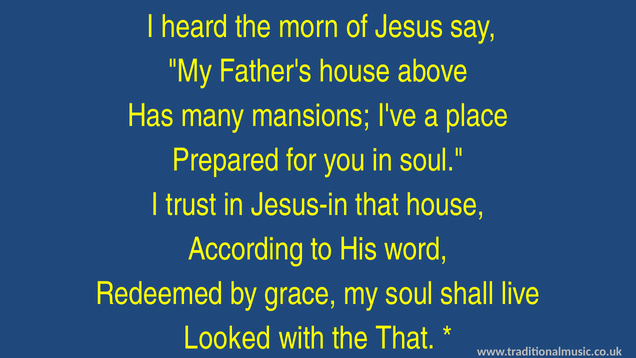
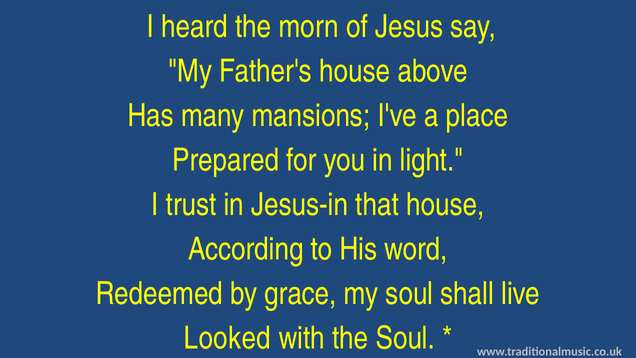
in soul: soul -> light
the That: That -> Soul
